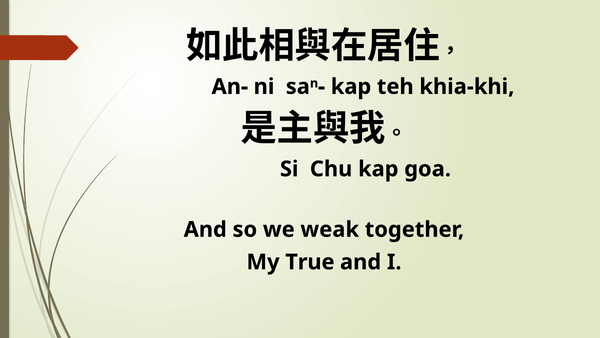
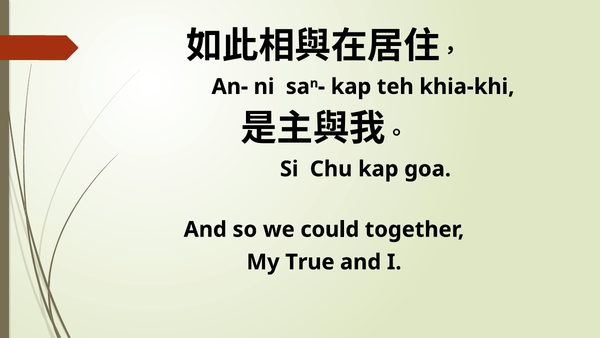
weak: weak -> could
